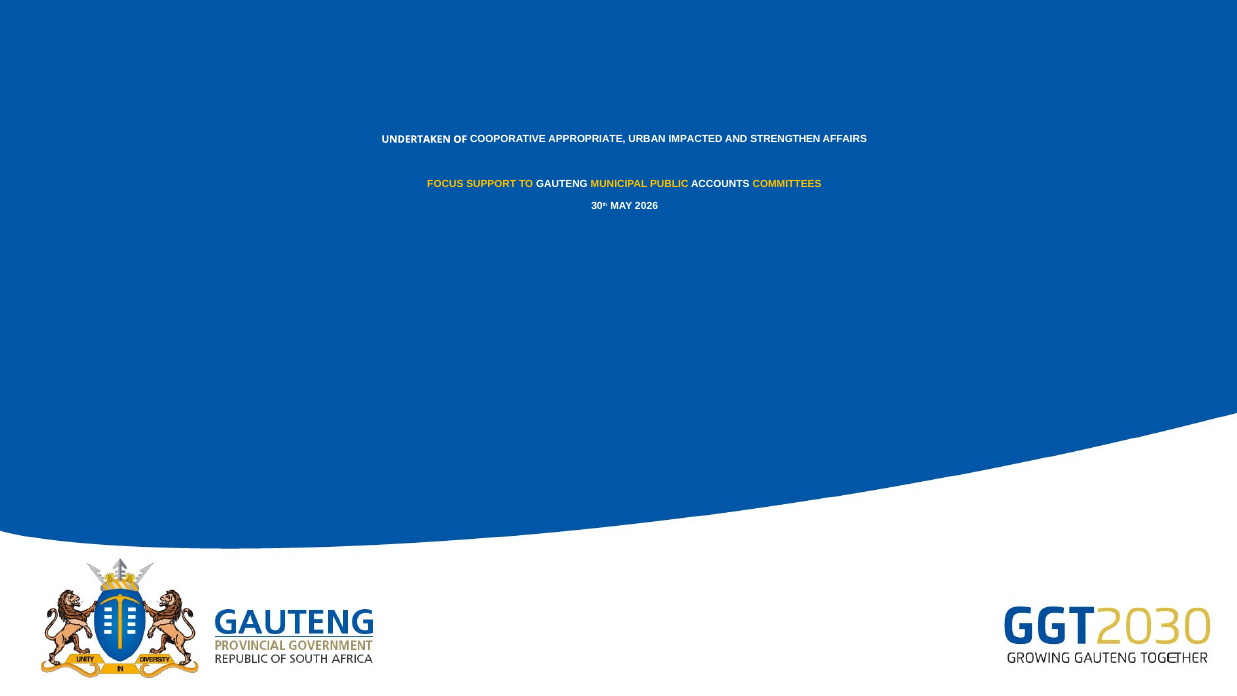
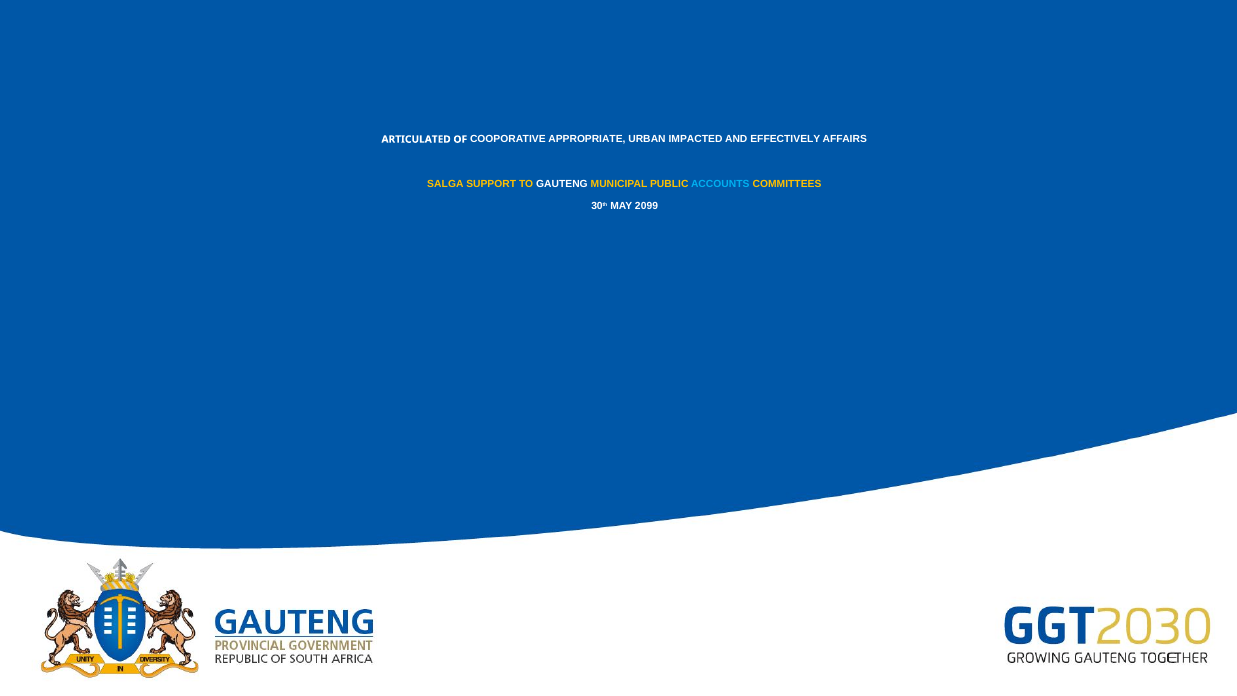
UNDERTAKEN: UNDERTAKEN -> ARTICULATED
STRENGTHEN: STRENGTHEN -> EFFECTIVELY
FOCUS: FOCUS -> SALGA
ACCOUNTS colour: white -> light blue
2026: 2026 -> 2099
